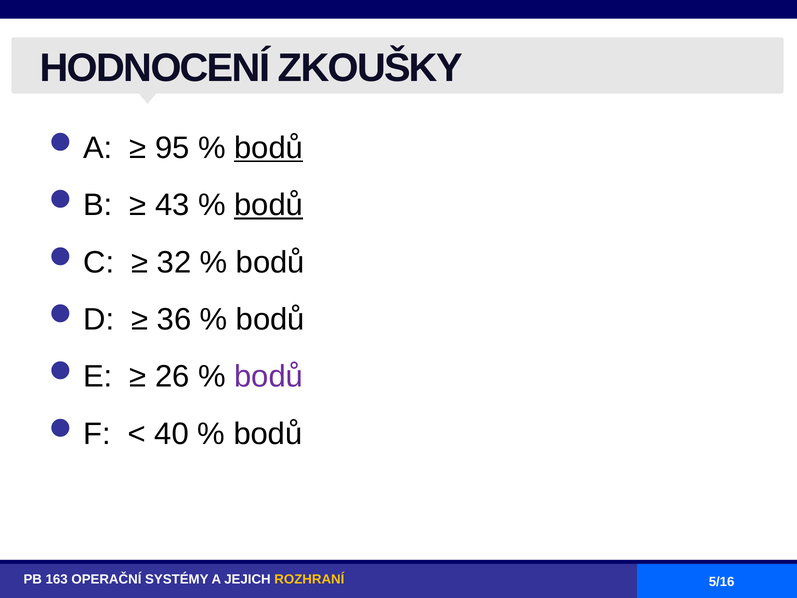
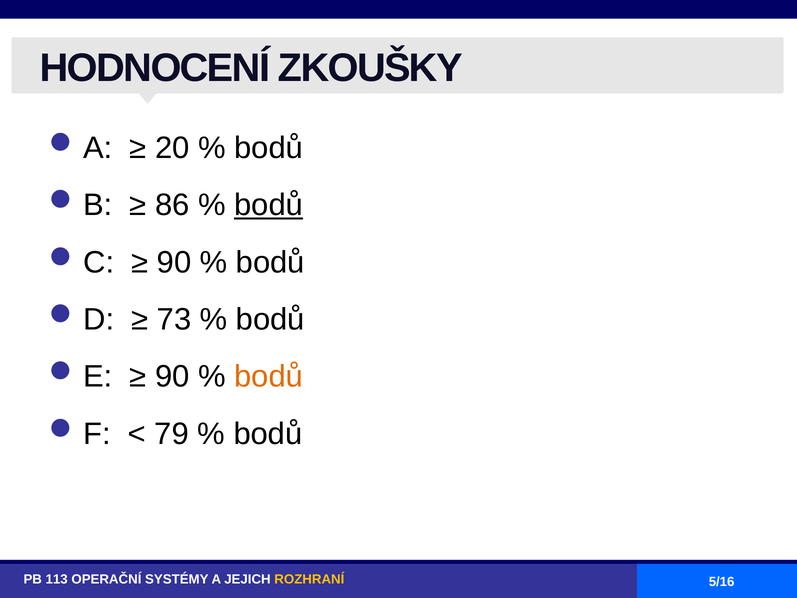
95: 95 -> 20
bodů at (269, 148) underline: present -> none
43: 43 -> 86
32 at (174, 262): 32 -> 90
36: 36 -> 73
26 at (172, 376): 26 -> 90
bodů at (269, 376) colour: purple -> orange
40: 40 -> 79
163: 163 -> 113
